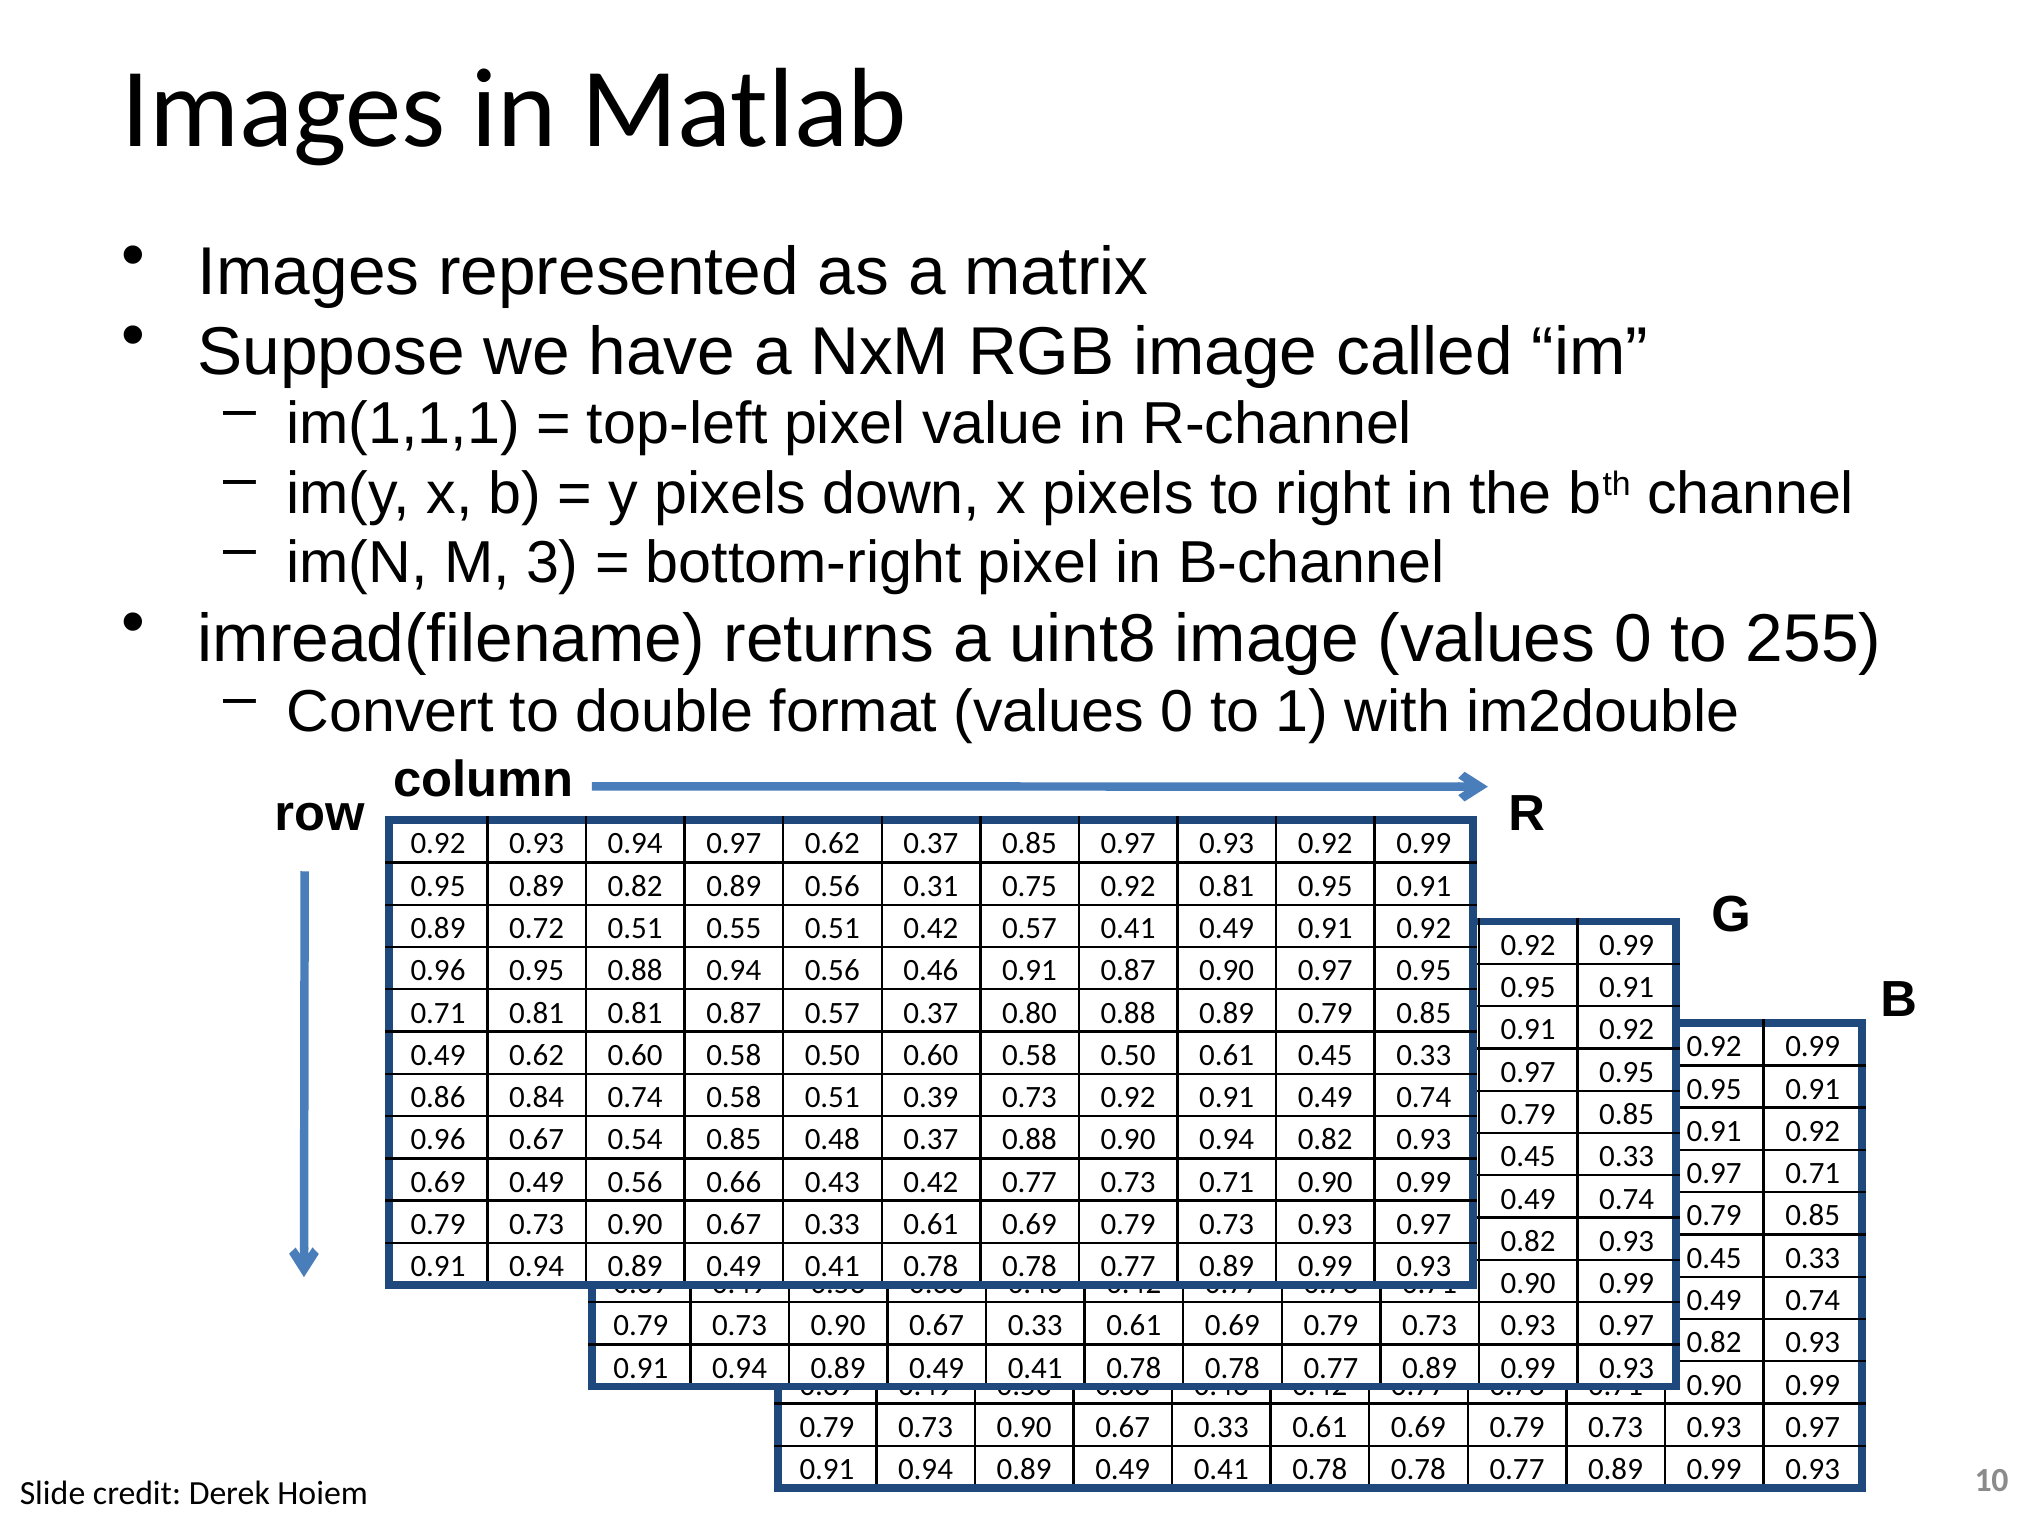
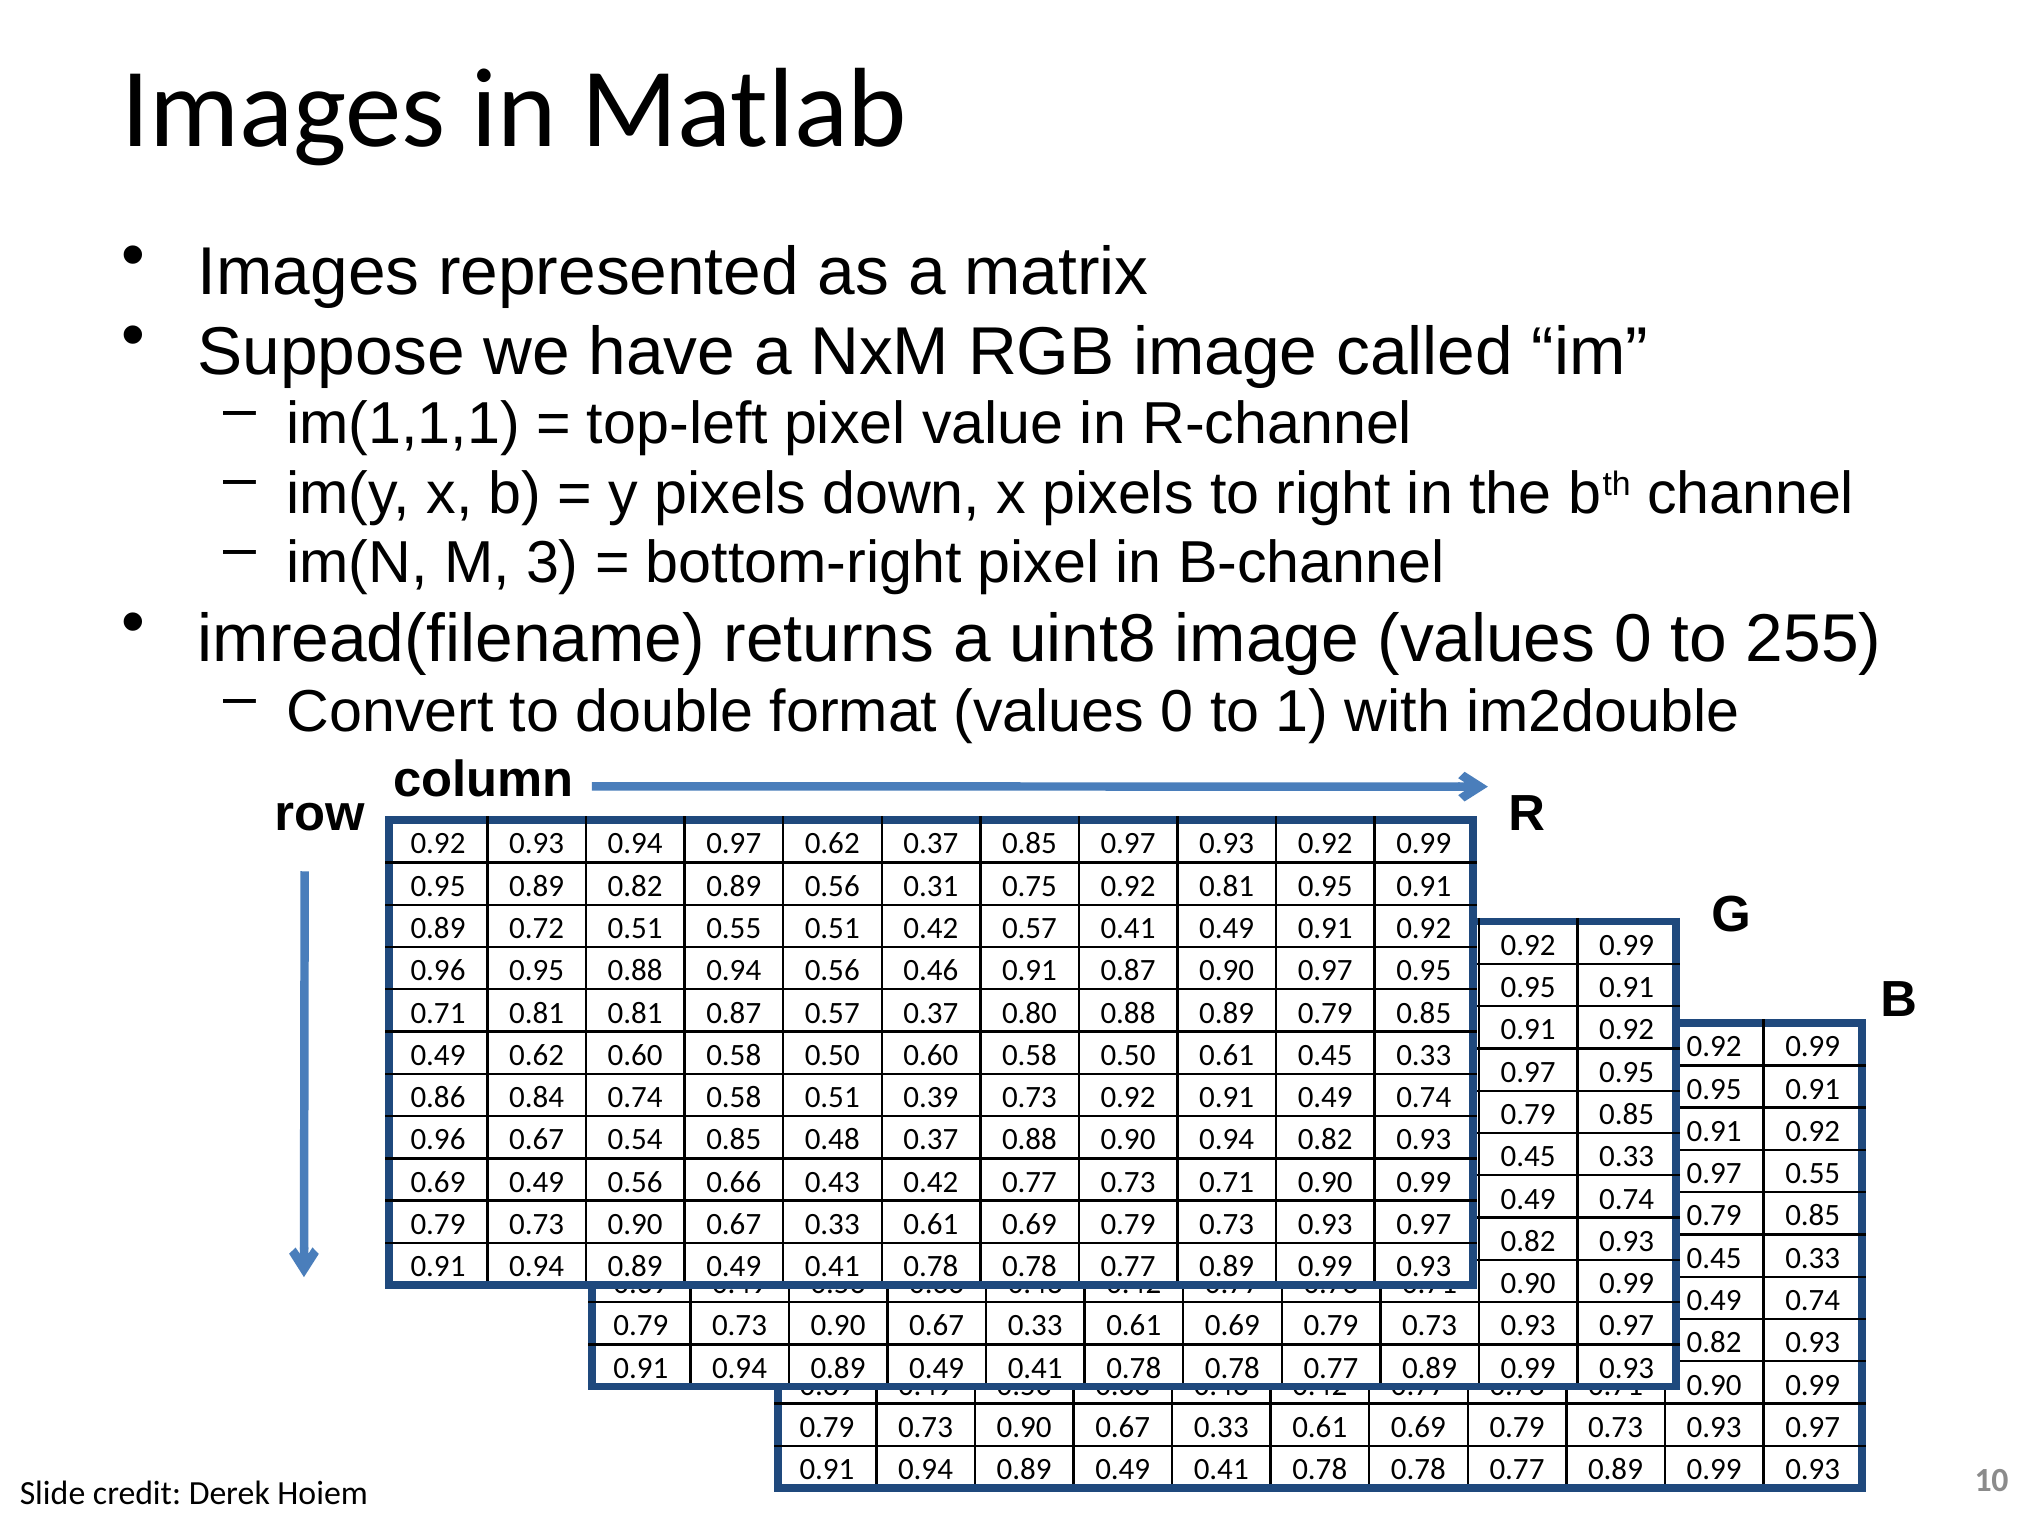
0.97 0.71: 0.71 -> 0.55
